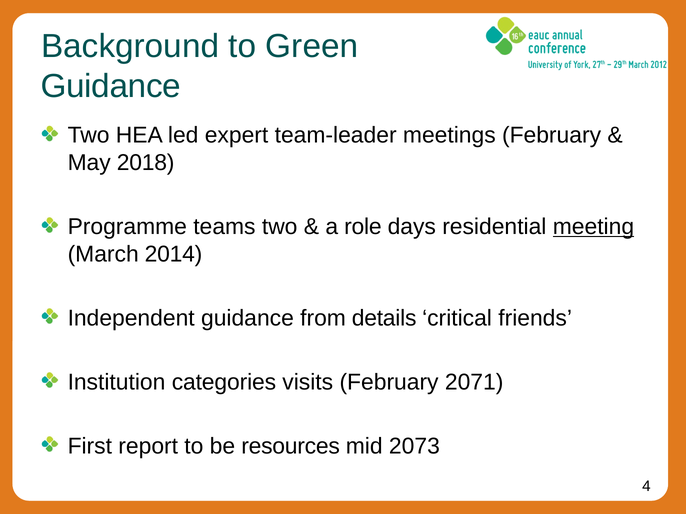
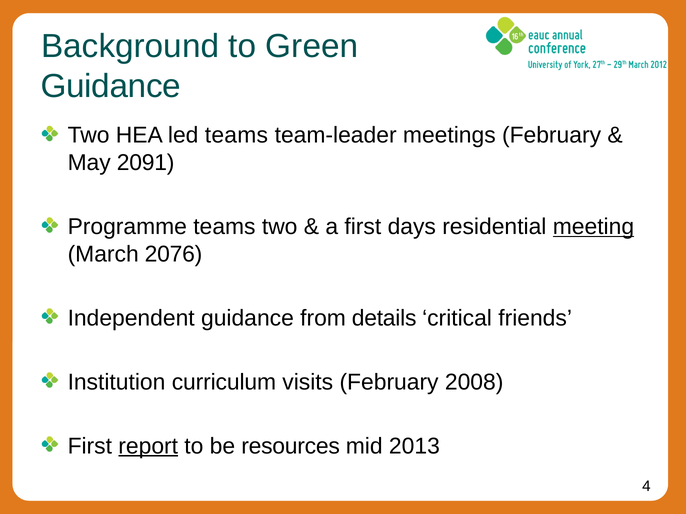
led expert: expert -> teams
2018: 2018 -> 2091
a role: role -> first
2014: 2014 -> 2076
categories: categories -> curriculum
2071: 2071 -> 2008
report underline: none -> present
2073: 2073 -> 2013
